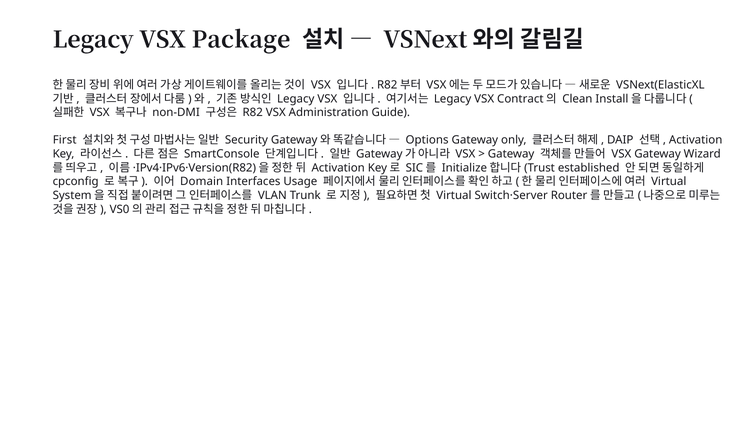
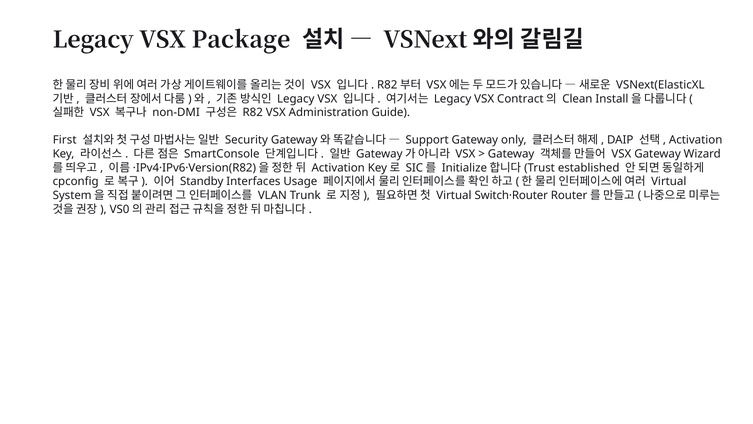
Options: Options -> Support
Domain: Domain -> Standby
Switch·Server: Switch·Server -> Switch·Router
